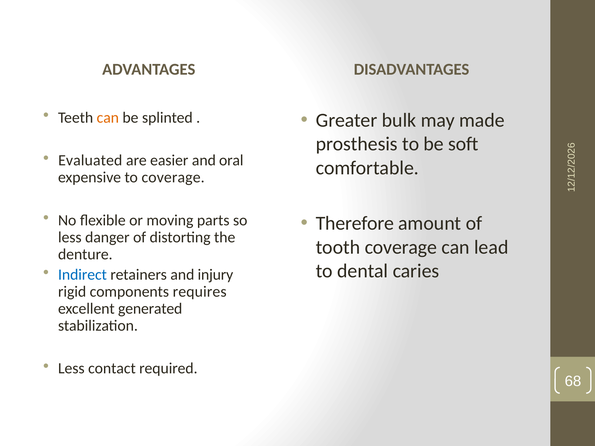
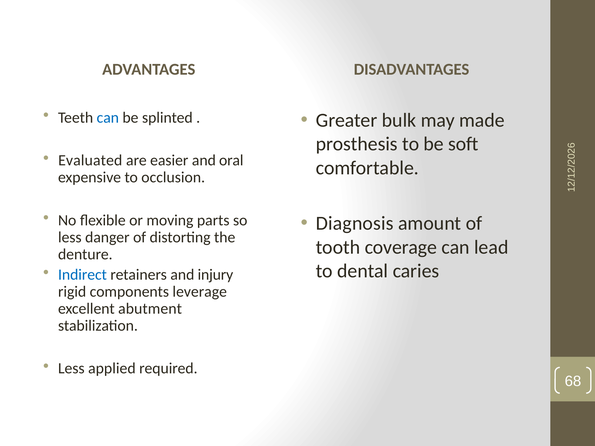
can at (108, 118) colour: orange -> blue
to coverage: coverage -> occlusion
Therefore: Therefore -> Diagnosis
requires: requires -> leverage
generated: generated -> abutment
contact: contact -> applied
